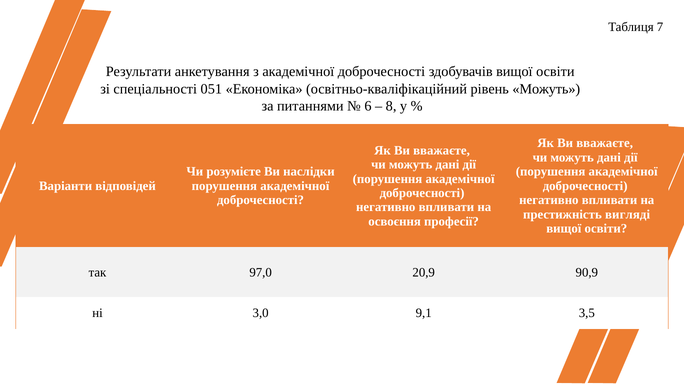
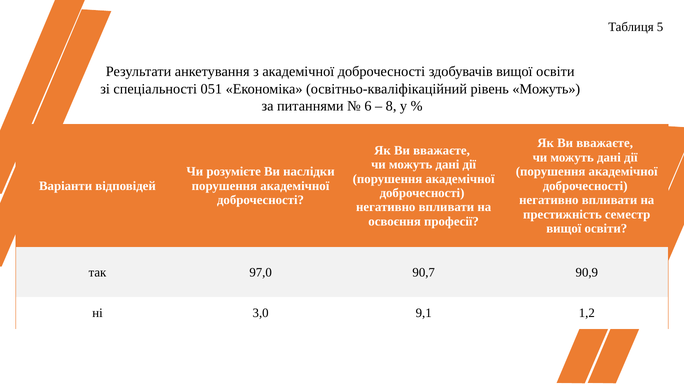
7: 7 -> 5
вигляді: вигляді -> семестр
20,9: 20,9 -> 90,7
3,5: 3,5 -> 1,2
